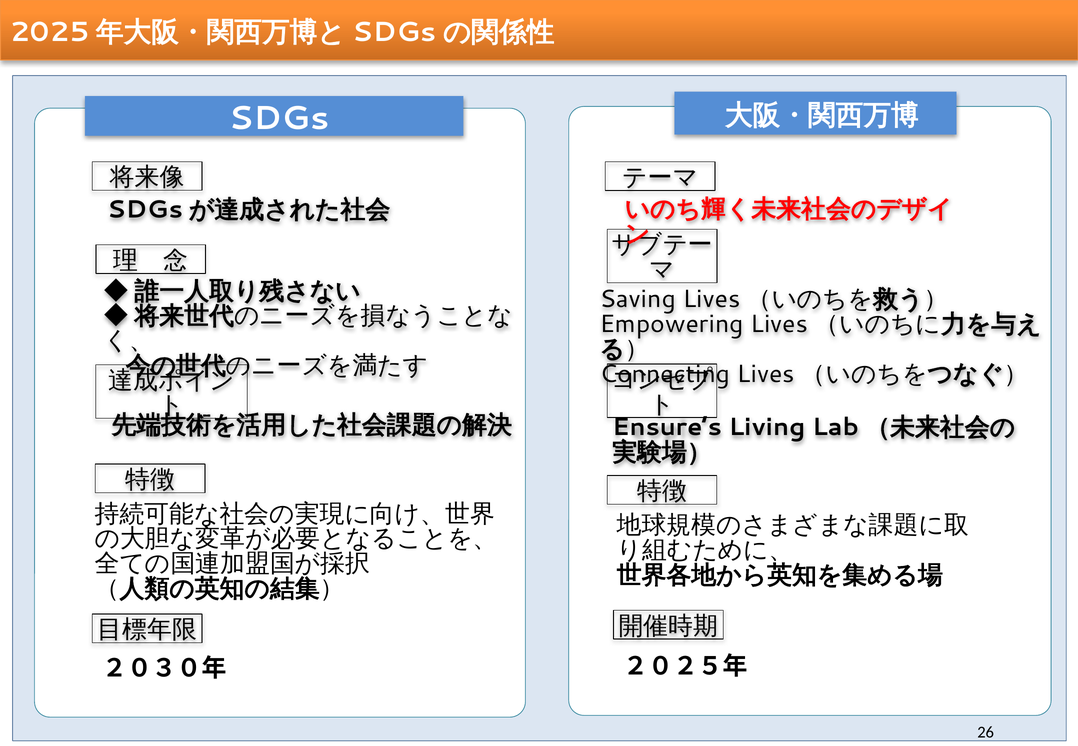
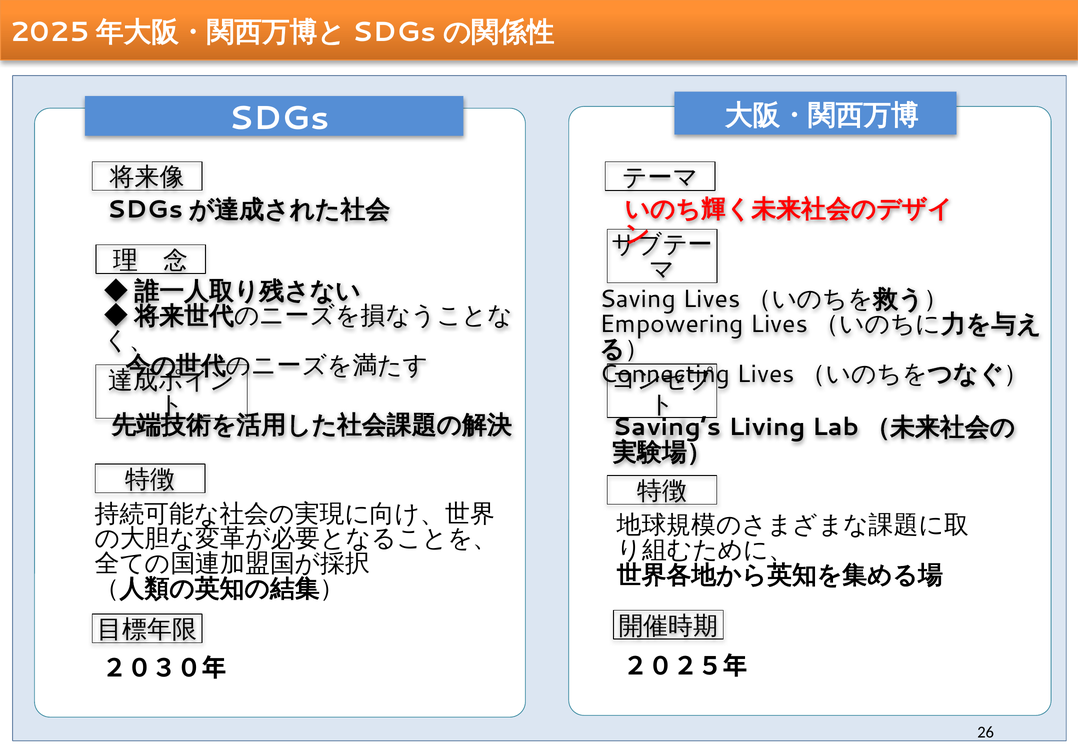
Ensure’s: Ensure’s -> Saving’s
